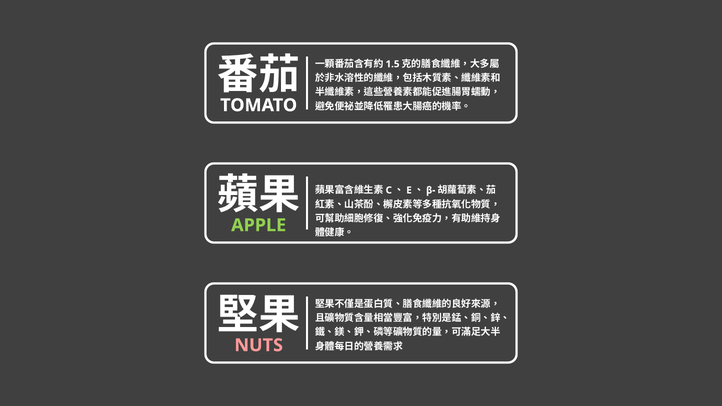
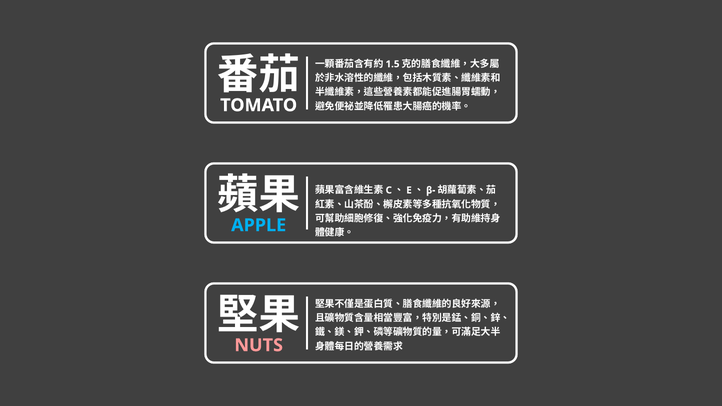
APPLE colour: light green -> light blue
